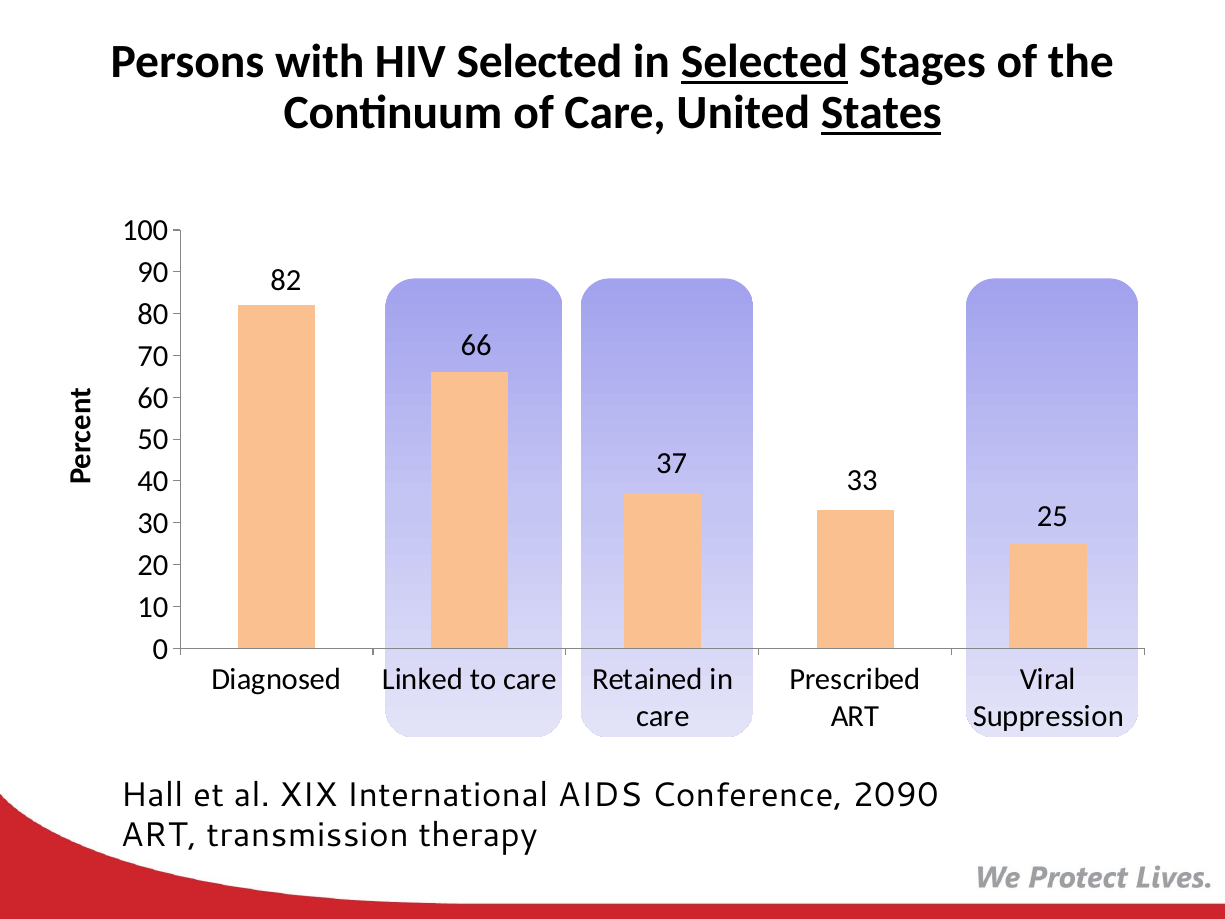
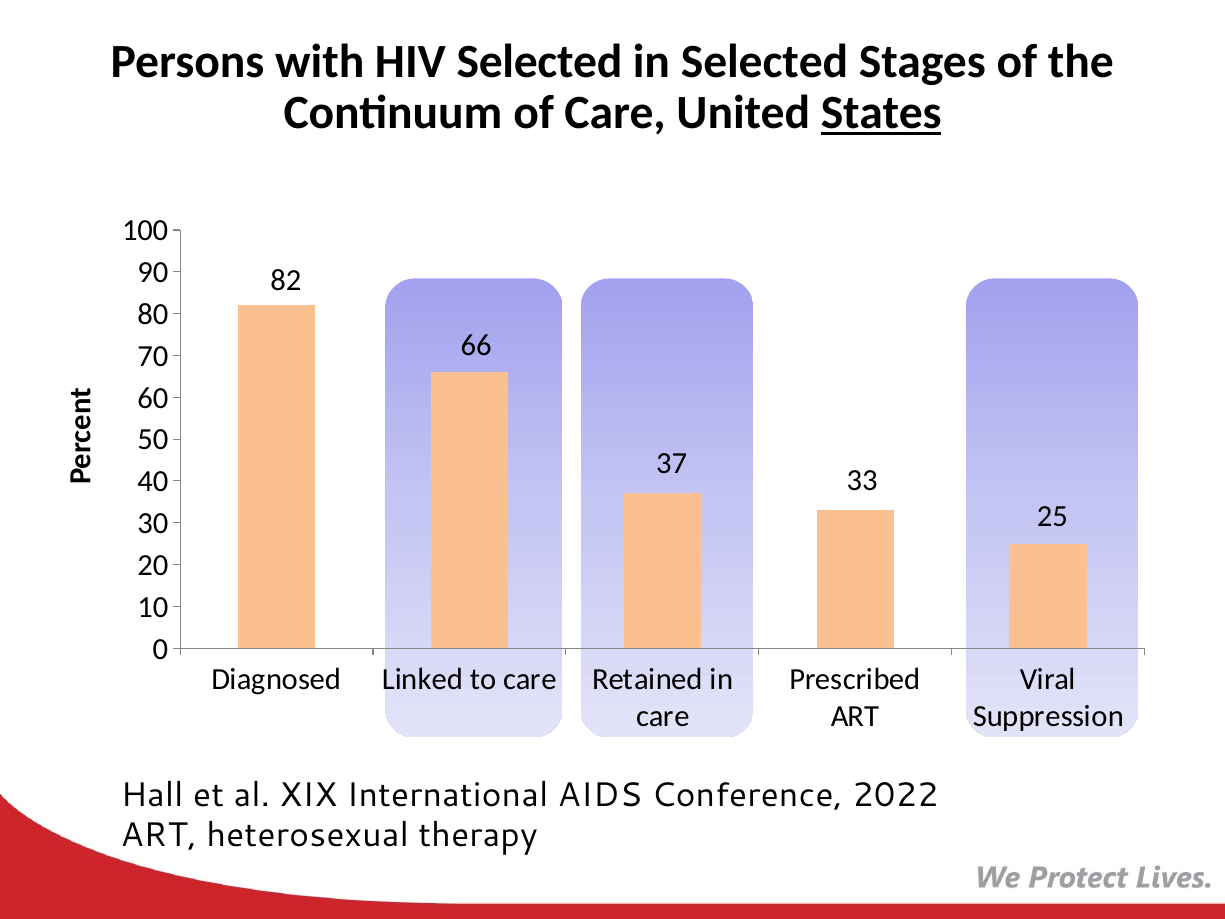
Selected at (765, 62) underline: present -> none
2090: 2090 -> 2022
transmission: transmission -> heterosexual
